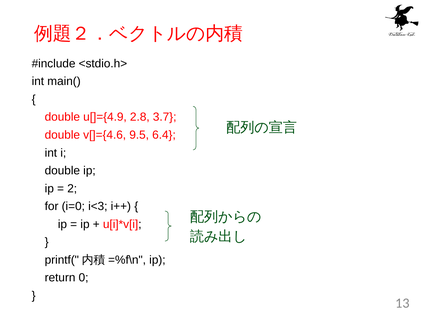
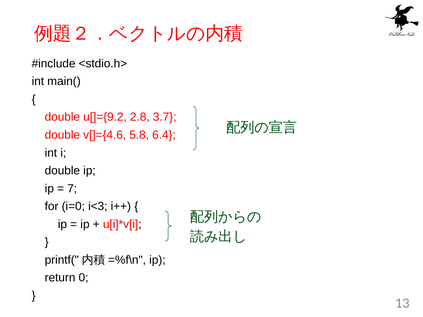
u[]={4.9: u[]={4.9 -> u[]={9.2
9.5: 9.5 -> 5.8
2: 2 -> 7
